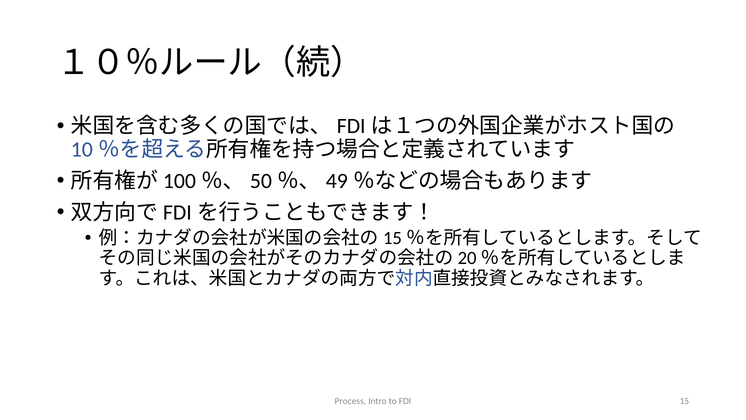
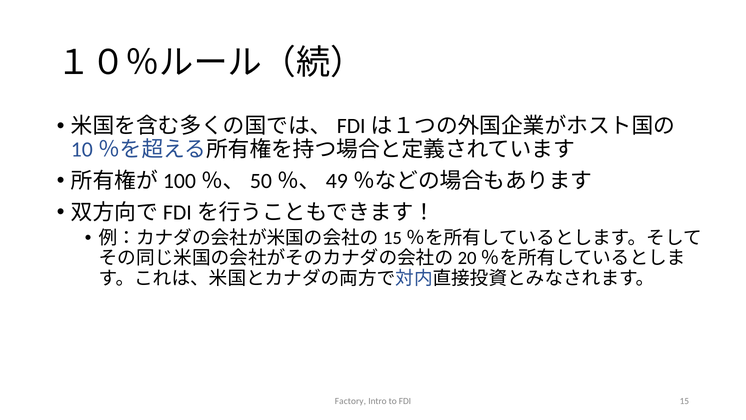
Process: Process -> Factory
